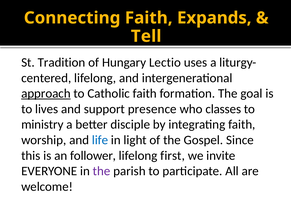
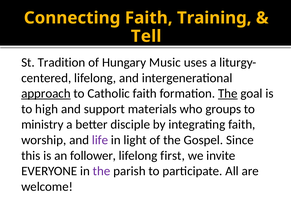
Expands: Expands -> Training
Lectio: Lectio -> Music
The at (228, 94) underline: none -> present
lives: lives -> high
presence: presence -> materials
classes: classes -> groups
life colour: blue -> purple
